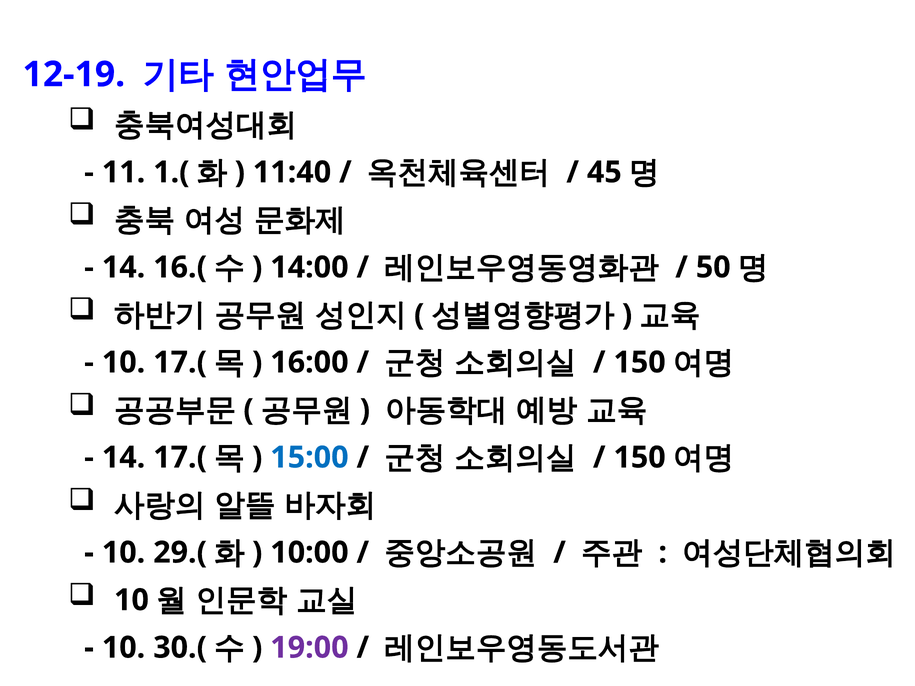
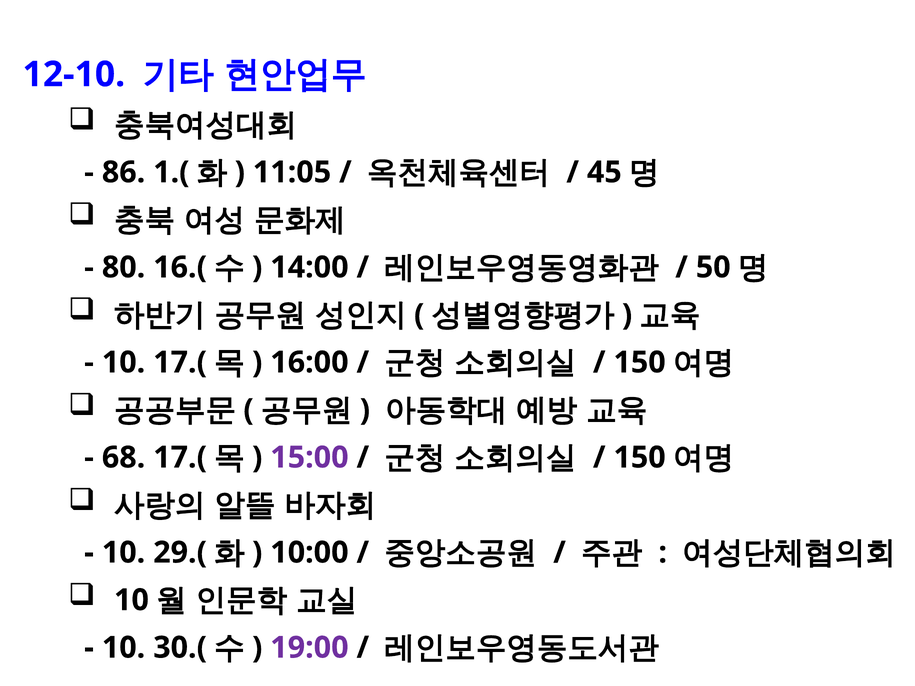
12-19: 12-19 -> 12-10
11: 11 -> 86
11:40: 11:40 -> 11:05
14 at (124, 267): 14 -> 80
14 at (124, 458): 14 -> 68
15:00 colour: blue -> purple
